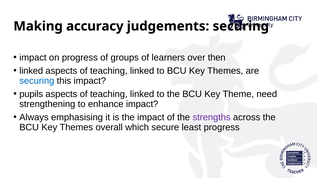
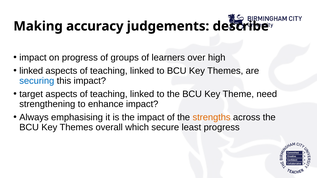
judgements securing: securing -> describe
then: then -> high
pupils: pupils -> target
strengths colour: purple -> orange
